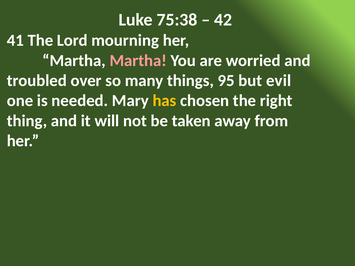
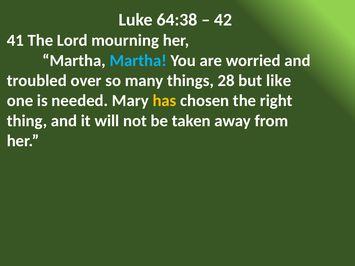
75:38: 75:38 -> 64:38
Martha at (138, 61) colour: pink -> light blue
95: 95 -> 28
evil: evil -> like
